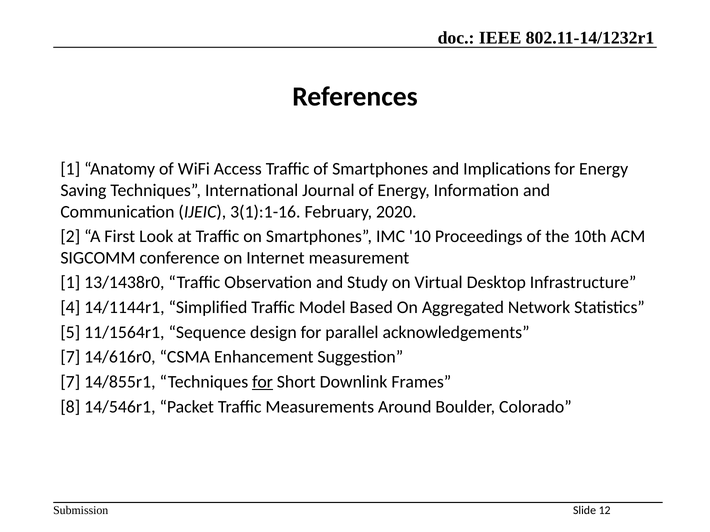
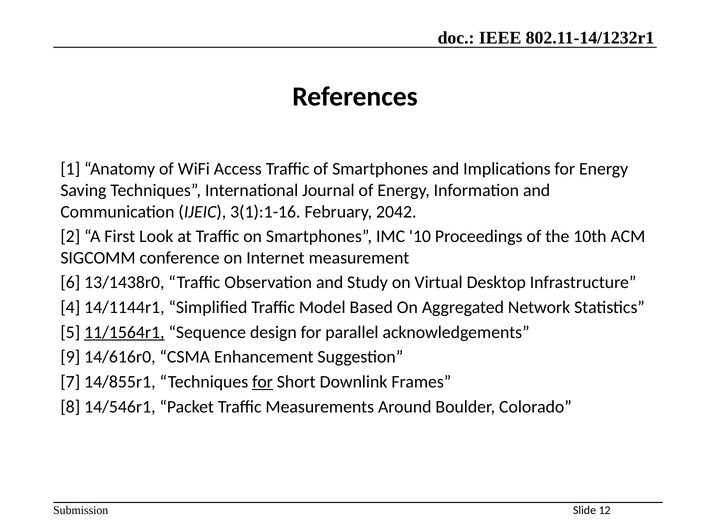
2020: 2020 -> 2042
1 at (70, 283): 1 -> 6
11/1564r1 underline: none -> present
7 at (70, 357): 7 -> 9
